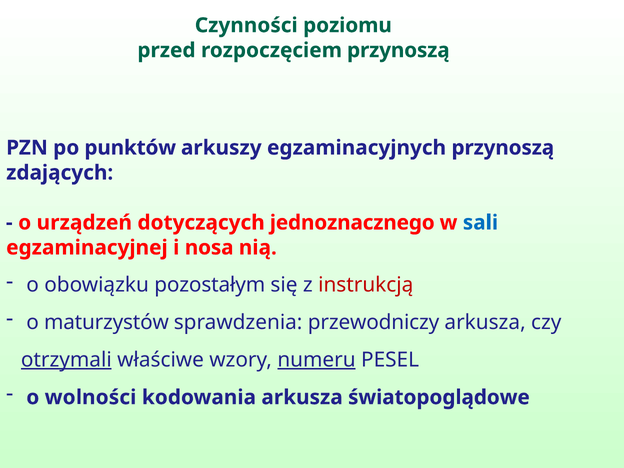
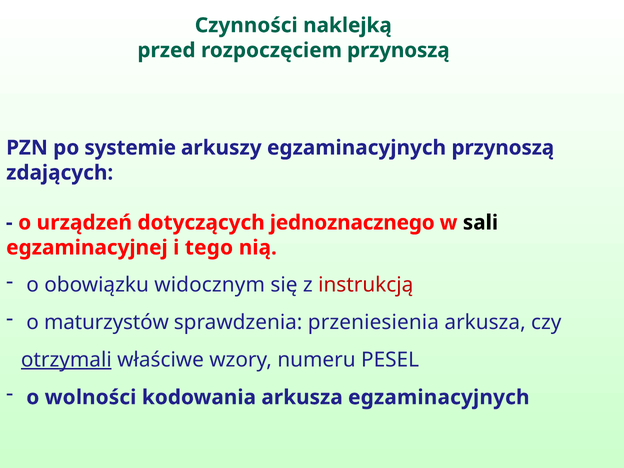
poziomu: poziomu -> naklejką
punktów: punktów -> systemie
sali colour: blue -> black
nosa: nosa -> tego
pozostałym: pozostałym -> widocznym
przewodniczy: przewodniczy -> przeniesienia
numeru underline: present -> none
arkusza światopoglądowe: światopoglądowe -> egzaminacyjnych
